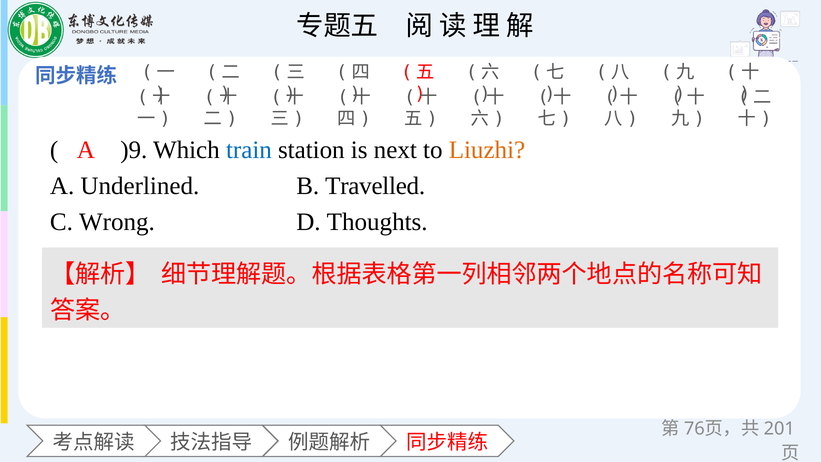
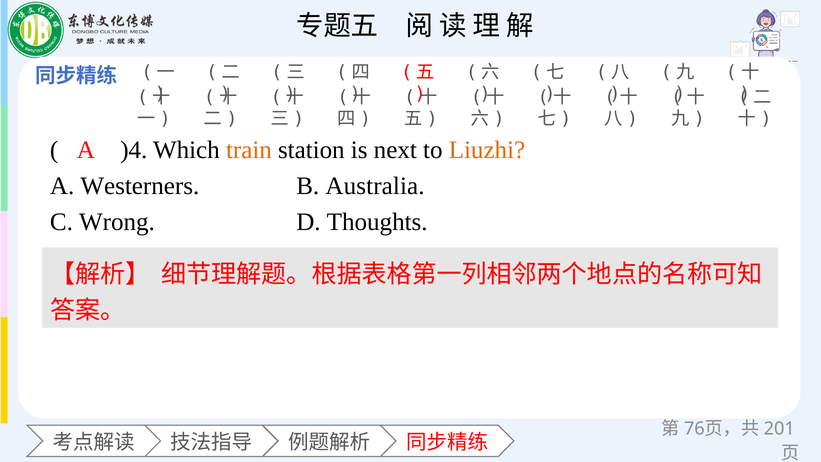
)9: )9 -> )4
train colour: blue -> orange
Underlined: Underlined -> Westerners
Travelled: Travelled -> Australia
